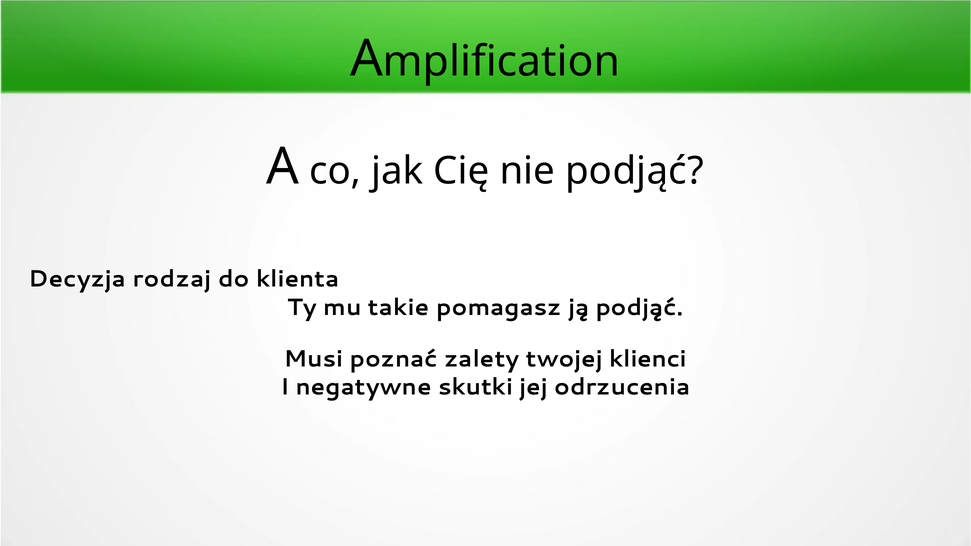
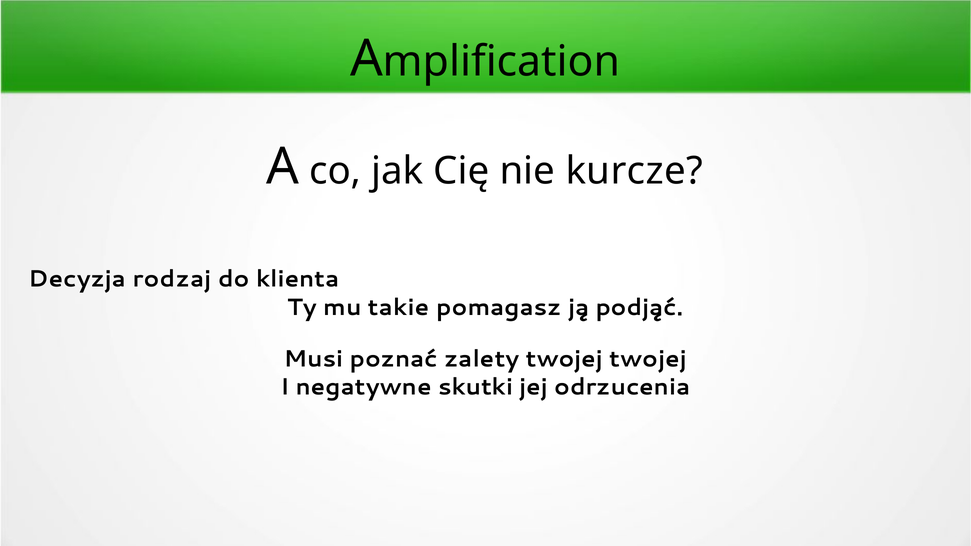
nie podjąć: podjąć -> kurcze
twojej klienci: klienci -> twojej
